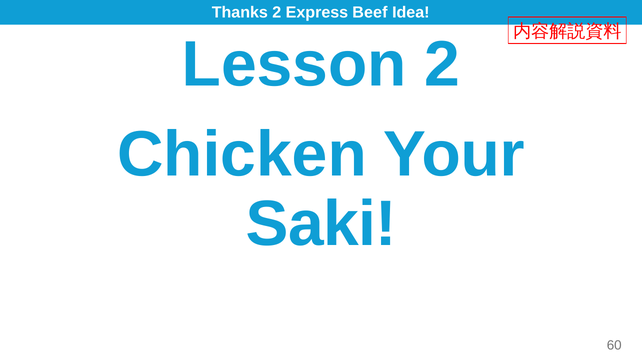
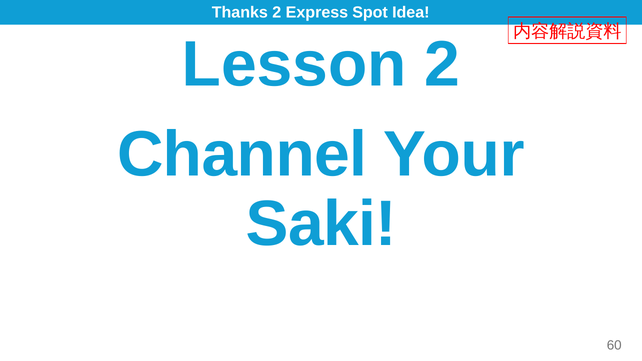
Beef: Beef -> Spot
Chicken: Chicken -> Channel
